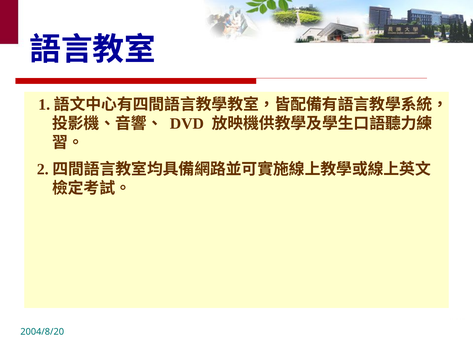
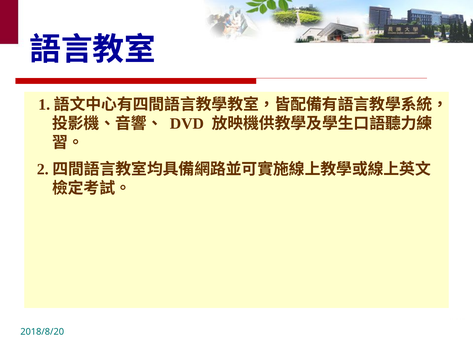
2004/8/20: 2004/8/20 -> 2018/8/20
